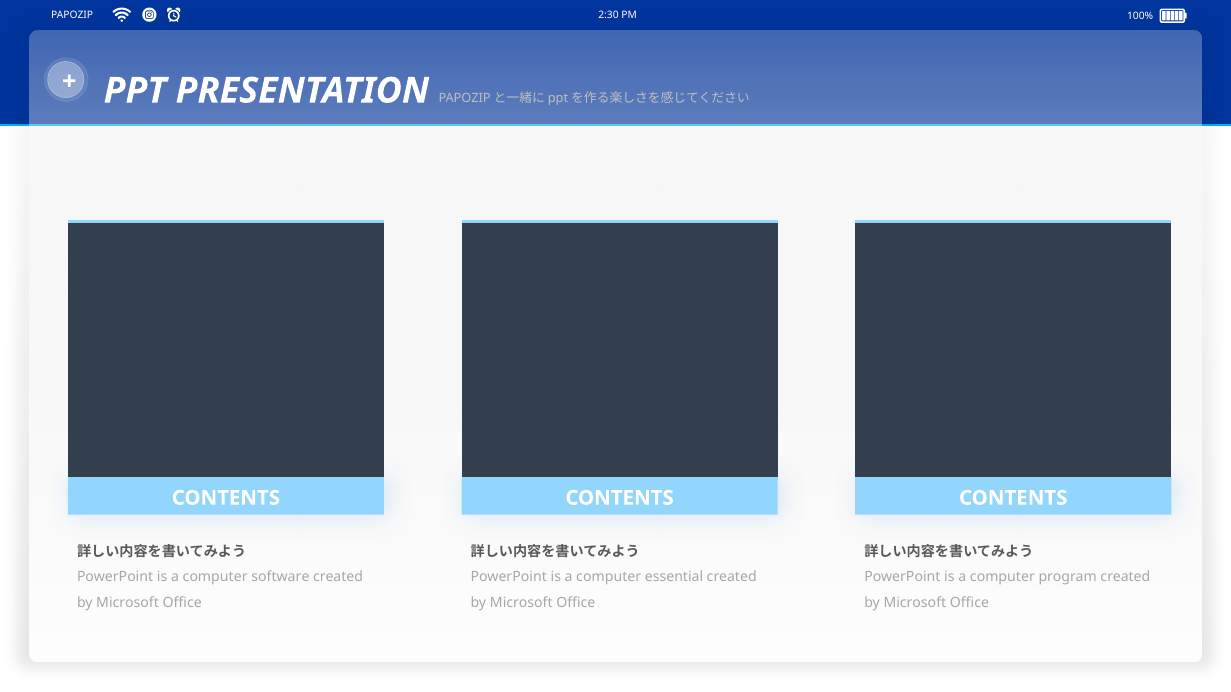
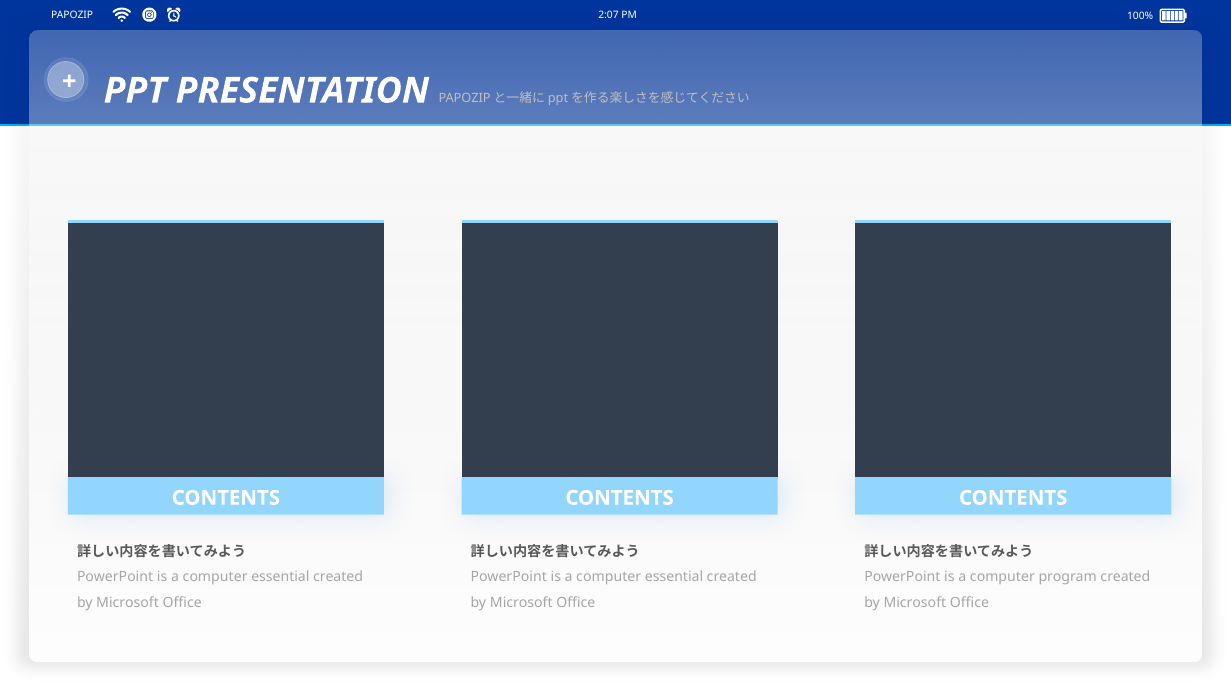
2:30: 2:30 -> 2:07
software at (280, 577): software -> essential
